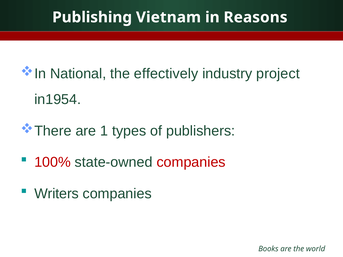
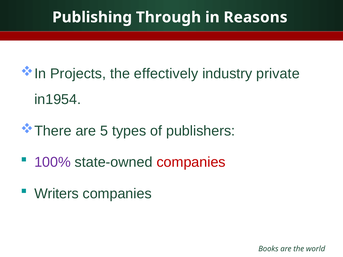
Vietnam: Vietnam -> Through
National: National -> Projects
project: project -> private
1: 1 -> 5
100% colour: red -> purple
